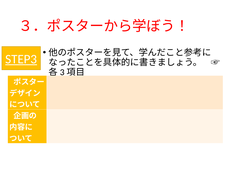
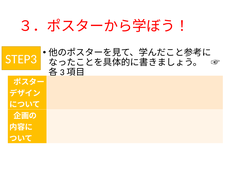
STEP3 underline: present -> none
